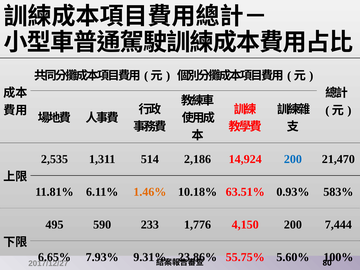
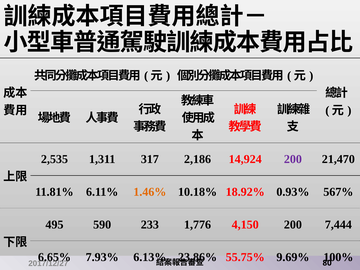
514: 514 -> 317
200 at (293, 159) colour: blue -> purple
63.51%: 63.51% -> 18.92%
583%: 583% -> 567%
9.31%: 9.31% -> 6.13%
5.60%: 5.60% -> 9.69%
